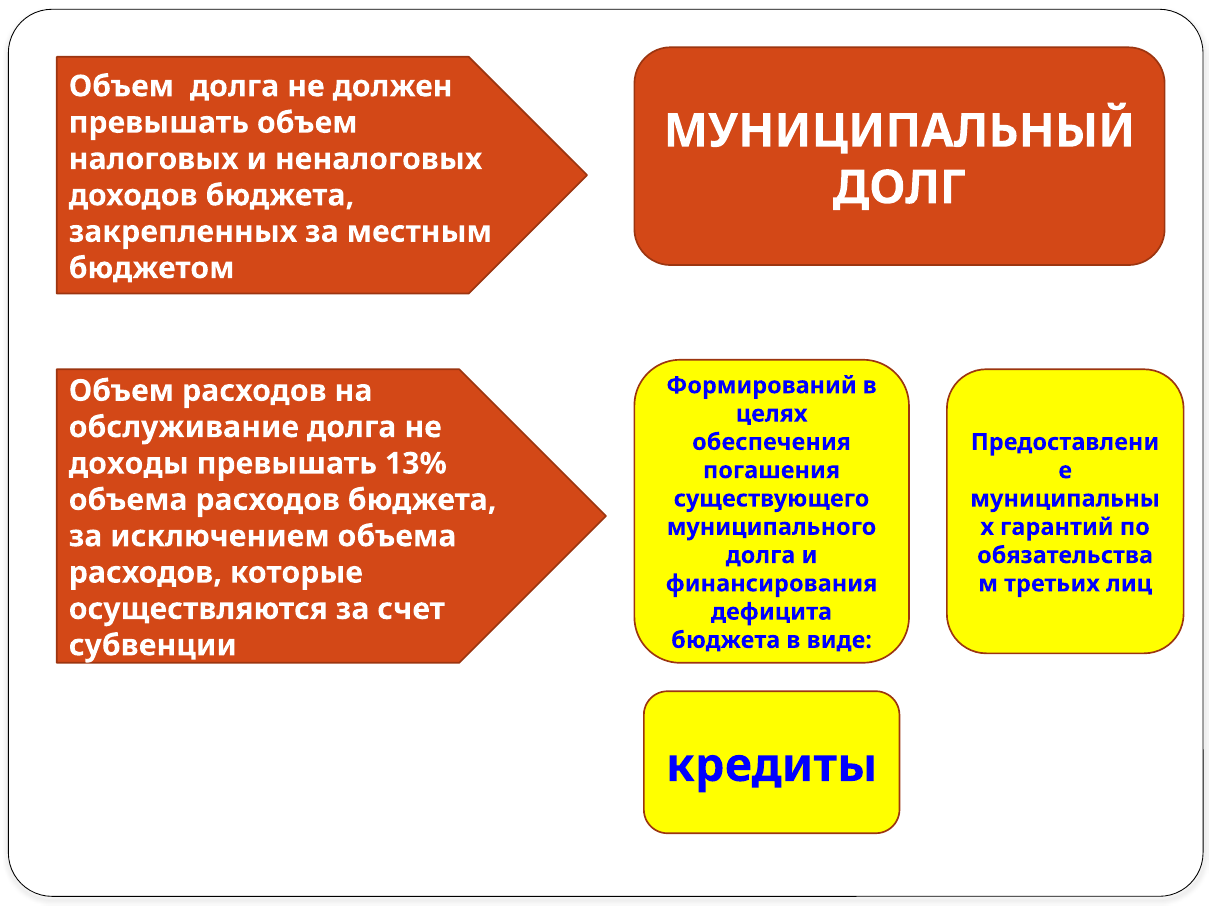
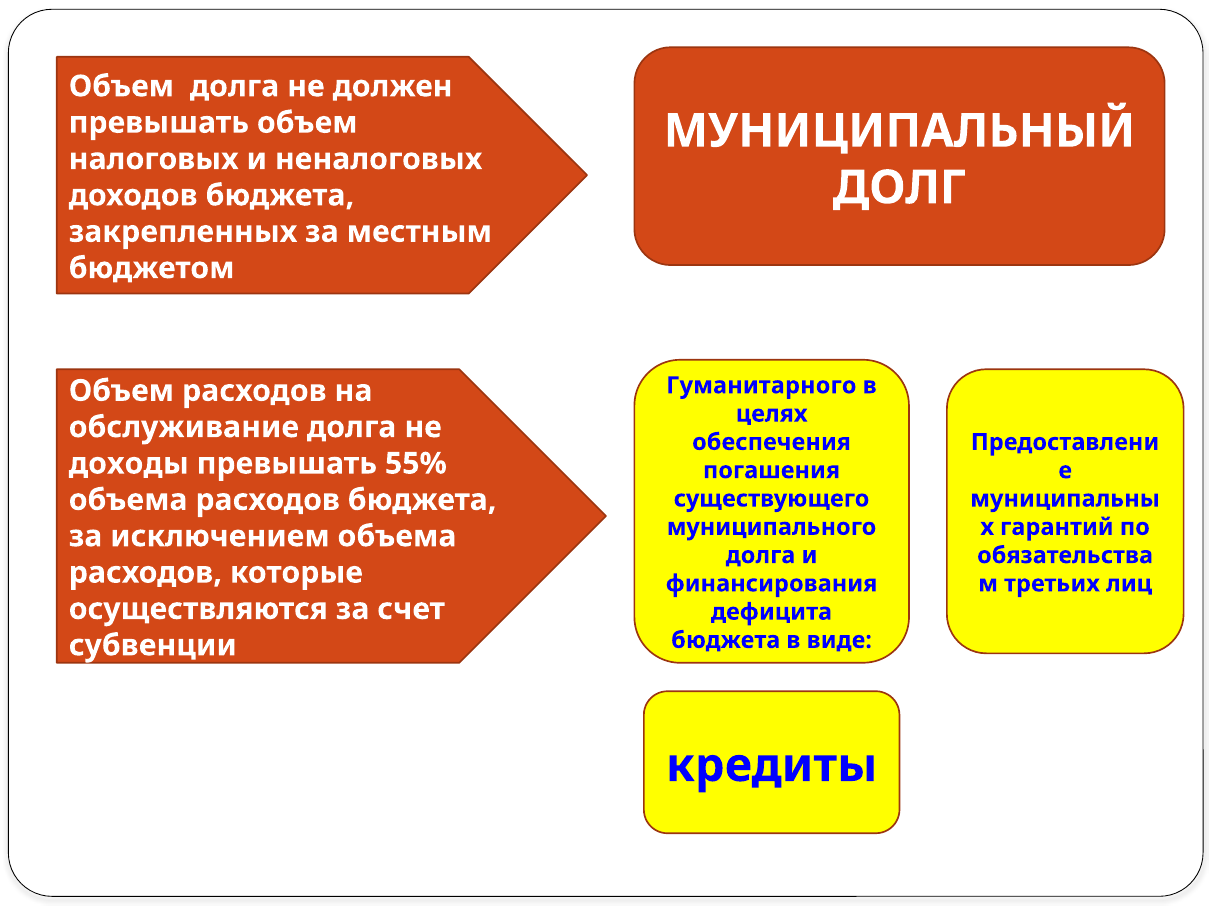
Формирований: Формирований -> Гуманитарного
13%: 13% -> 55%
